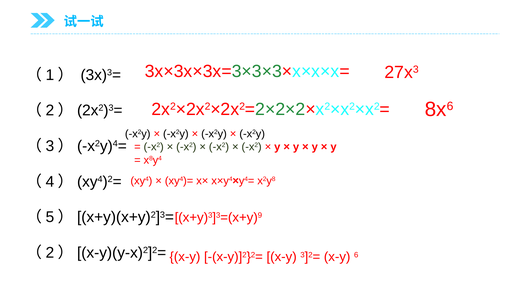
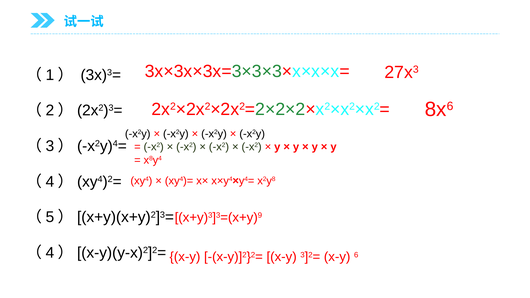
2 at (50, 253): 2 -> 4
